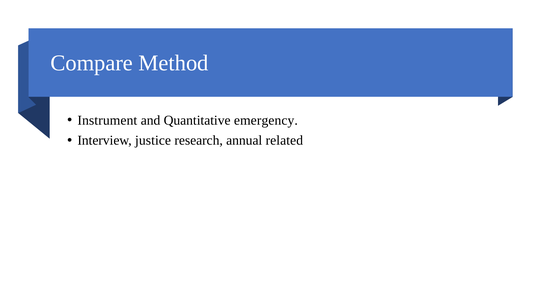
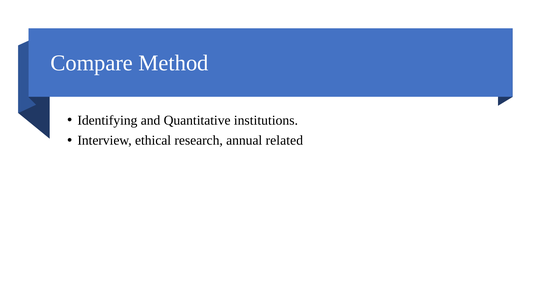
Instrument: Instrument -> Identifying
emergency: emergency -> institutions
justice: justice -> ethical
